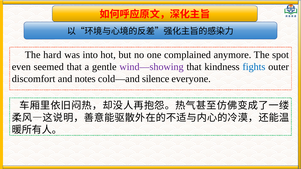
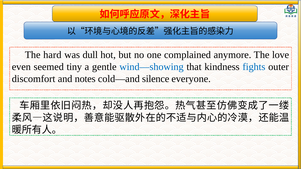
into: into -> dull
spot: spot -> love
seemed that: that -> tiny
wind—showing colour: purple -> blue
